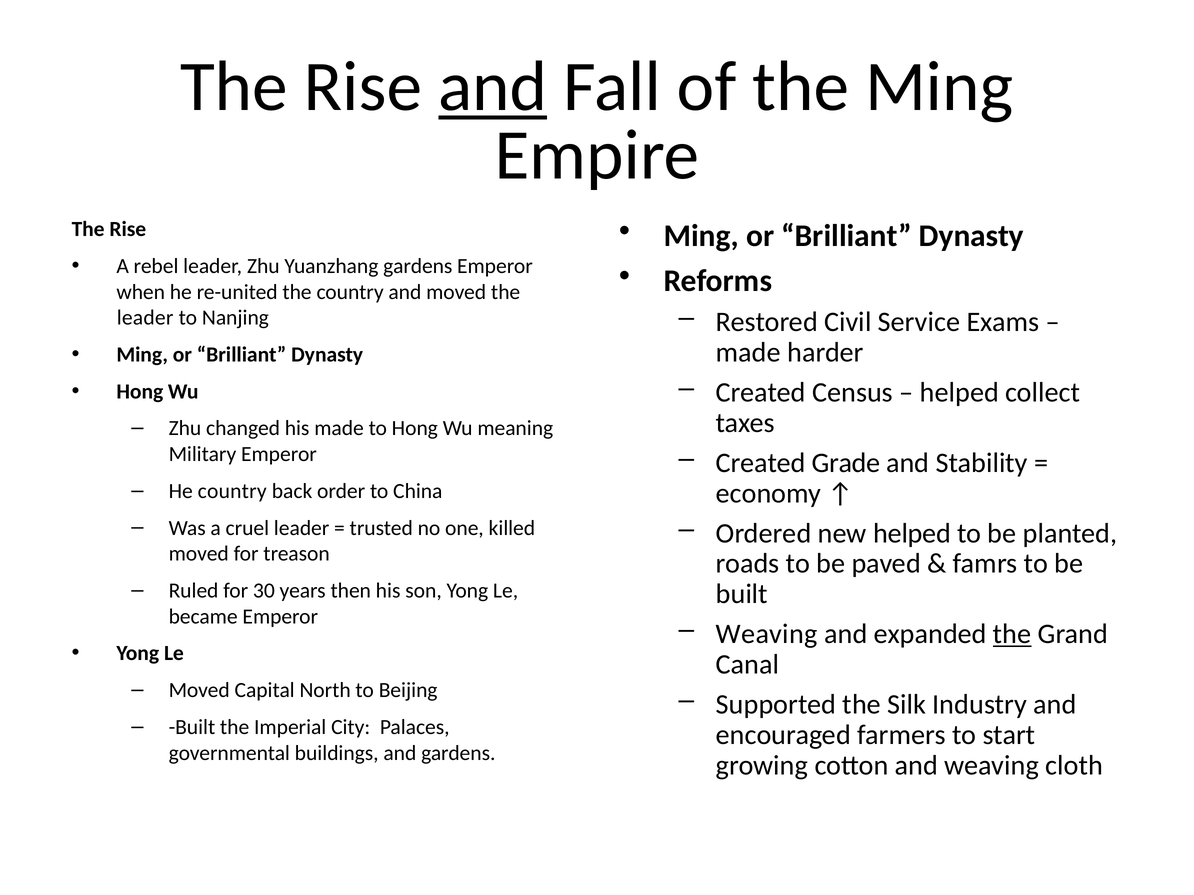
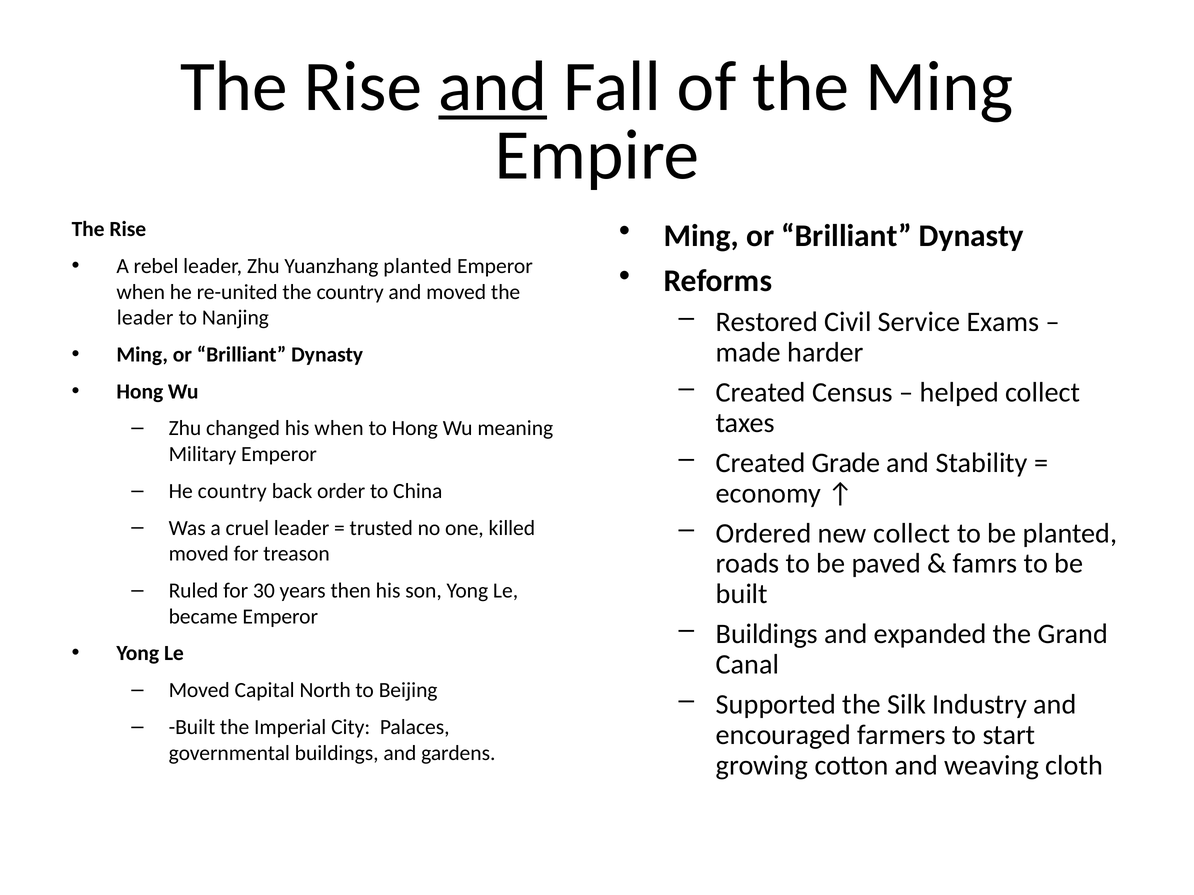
Yuanzhang gardens: gardens -> planted
his made: made -> when
new helped: helped -> collect
Weaving at (767, 634): Weaving -> Buildings
the at (1012, 634) underline: present -> none
